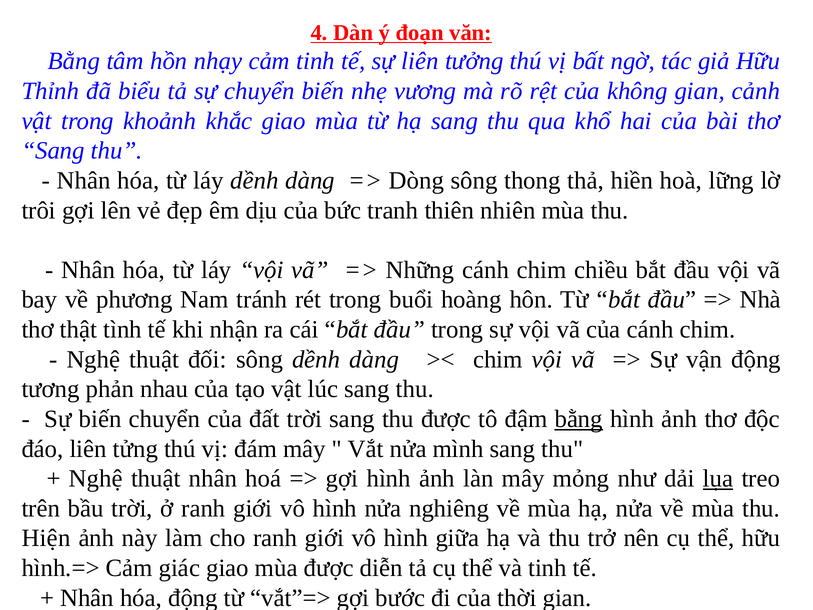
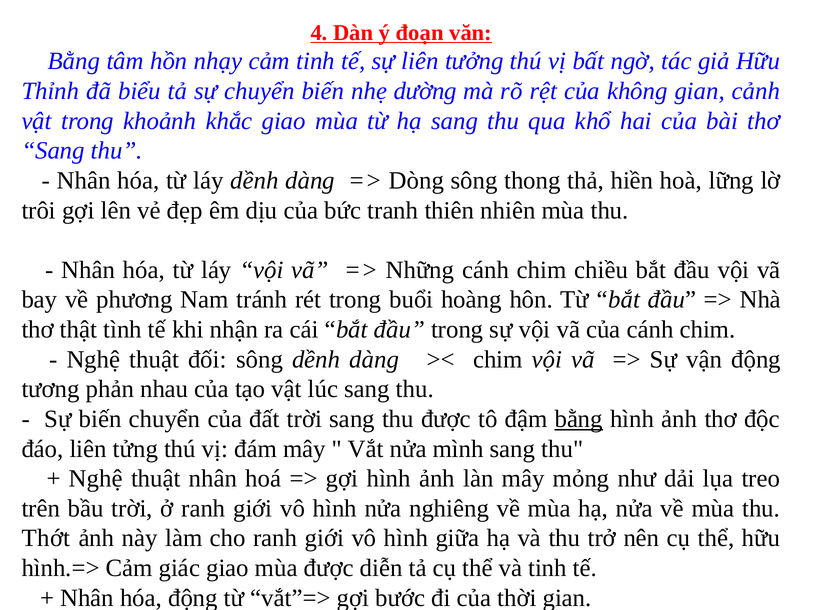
vương: vương -> dường
lụa underline: present -> none
Hiện: Hiện -> Thớt
